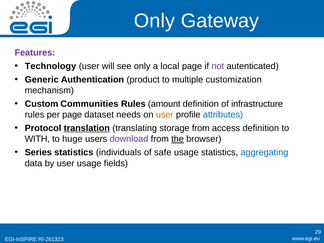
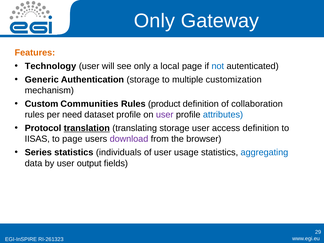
Features colour: purple -> orange
not colour: purple -> blue
Authentication product: product -> storage
amount: amount -> product
infrastructure: infrastructure -> collaboration
per page: page -> need
dataset needs: needs -> profile
user at (165, 115) colour: orange -> purple
storage from: from -> user
WITH: WITH -> IISAS
to huge: huge -> page
the underline: present -> none
of safe: safe -> user
user usage: usage -> output
